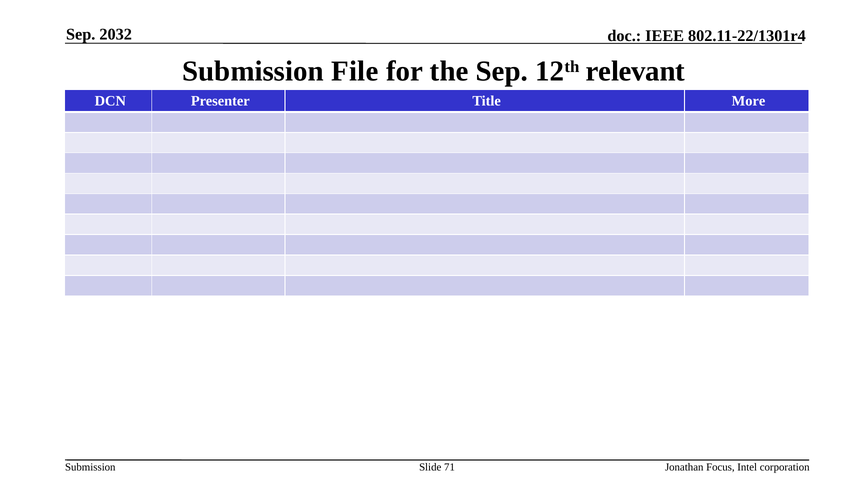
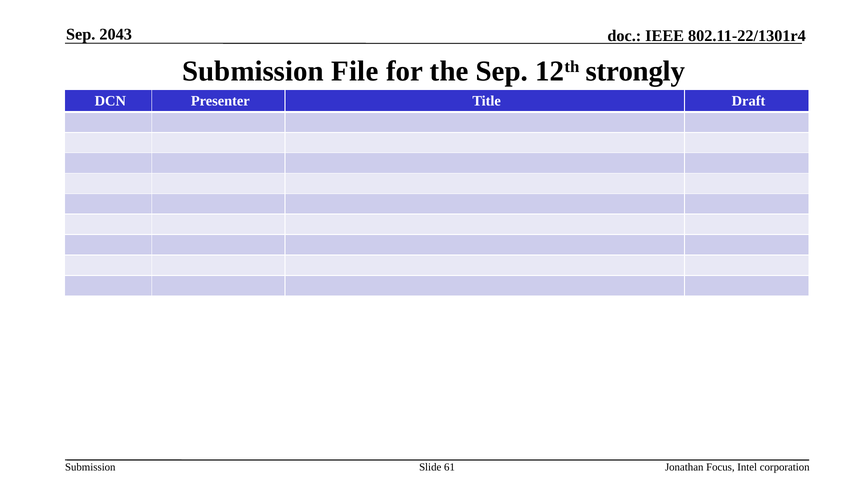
2032: 2032 -> 2043
relevant: relevant -> strongly
More: More -> Draft
71: 71 -> 61
